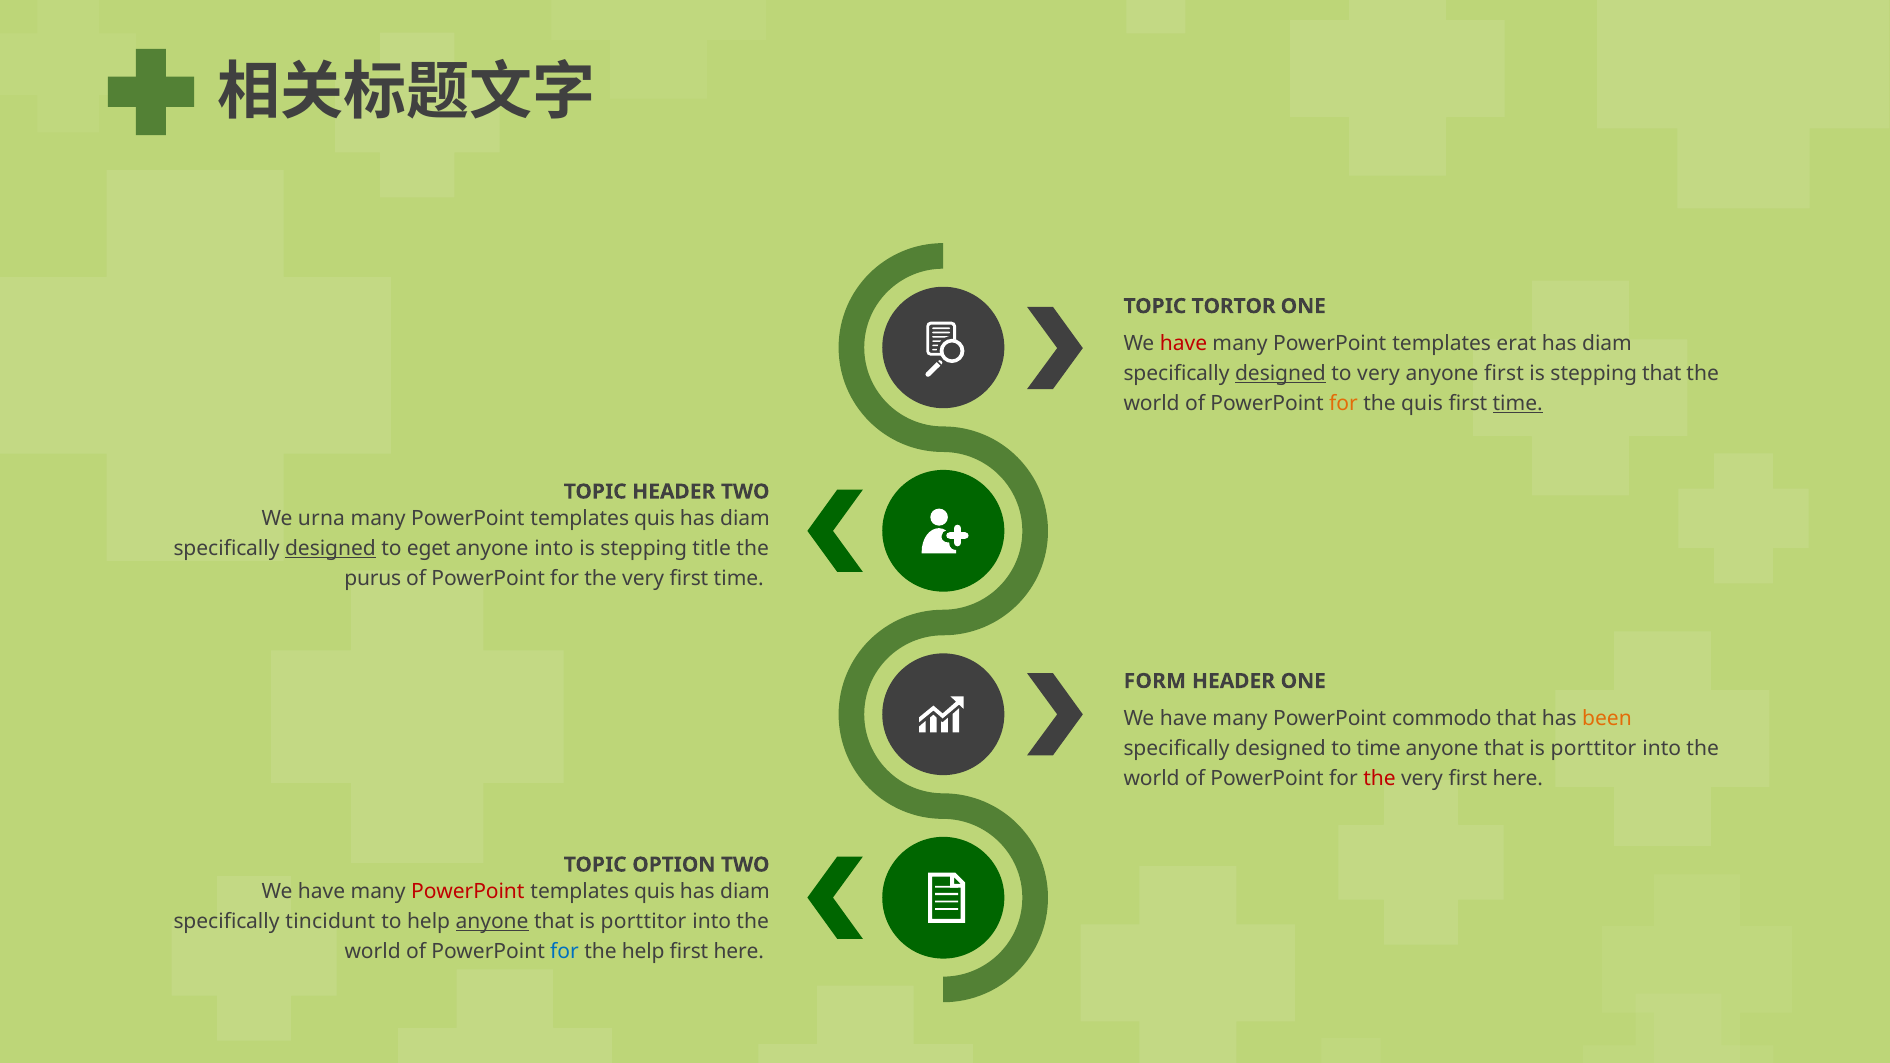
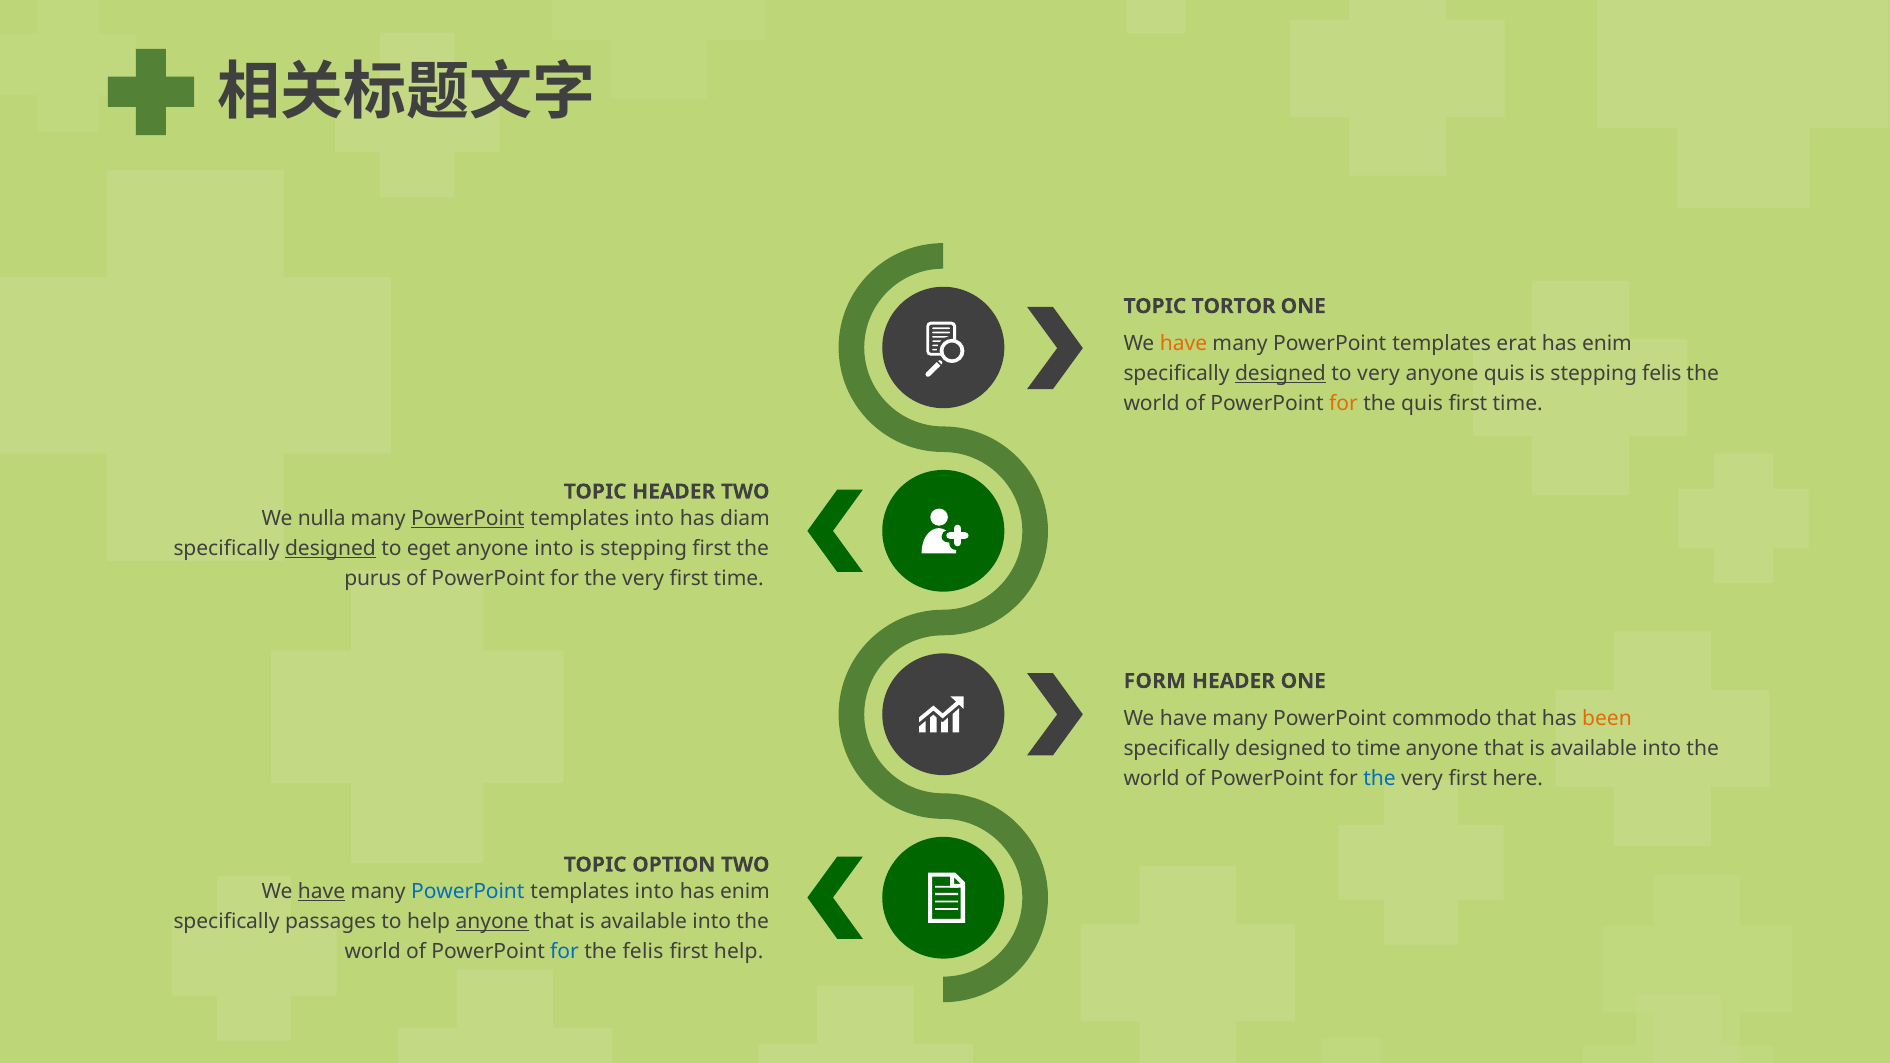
have at (1184, 343) colour: red -> orange
diam at (1607, 343): diam -> enim
anyone first: first -> quis
stepping that: that -> felis
time at (1518, 404) underline: present -> none
urna: urna -> nulla
PowerPoint at (468, 519) underline: none -> present
quis at (655, 519): quis -> into
stepping title: title -> first
porttitor at (1594, 748): porttitor -> available
the at (1380, 779) colour: red -> blue
have at (322, 892) underline: none -> present
PowerPoint at (468, 892) colour: red -> blue
quis at (655, 892): quis -> into
diam at (745, 892): diam -> enim
tincidunt: tincidunt -> passages
porttitor at (644, 922): porttitor -> available
the help: help -> felis
here at (739, 952): here -> help
